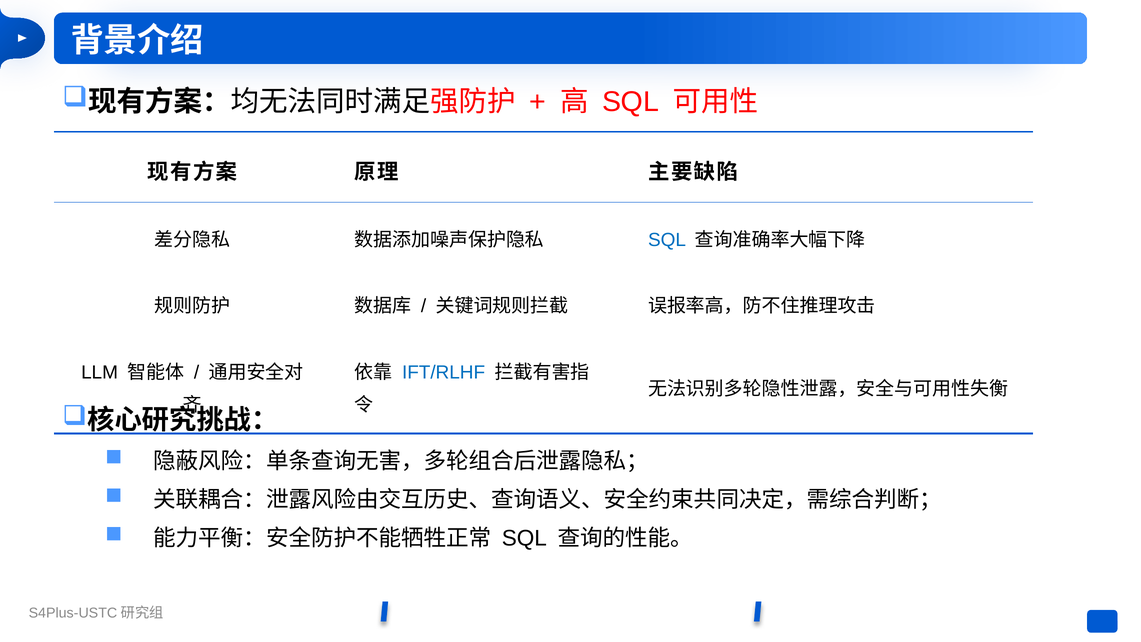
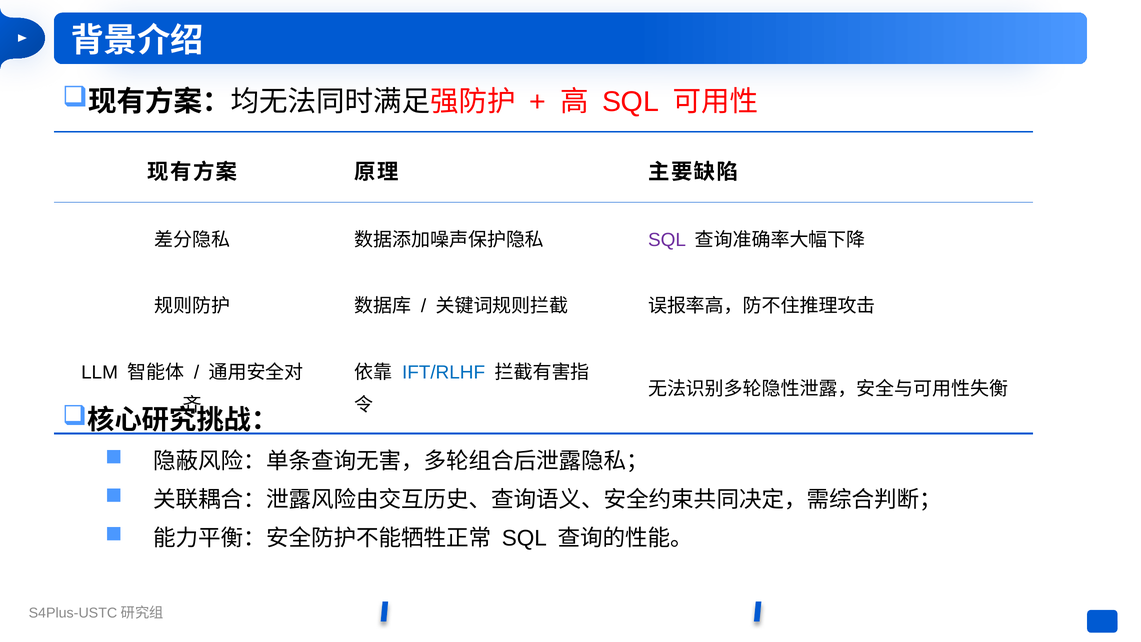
SQL at (667, 240) colour: blue -> purple
